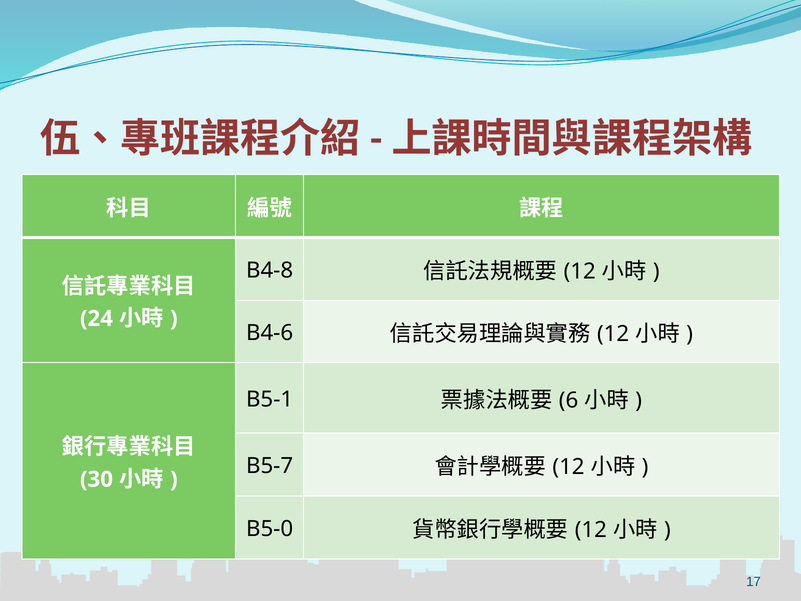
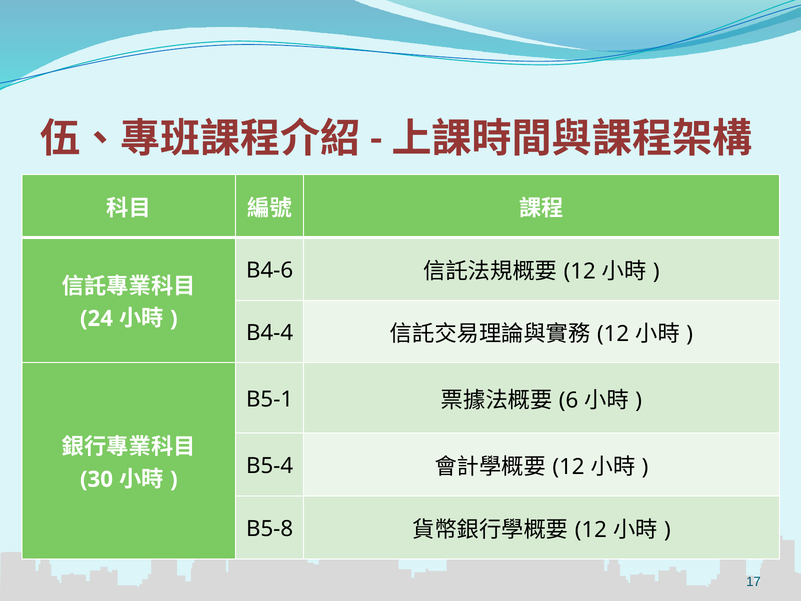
B4-8: B4-8 -> B4-6
B4-6: B4-6 -> B4-4
B5-7: B5-7 -> B5-4
B5-0: B5-0 -> B5-8
